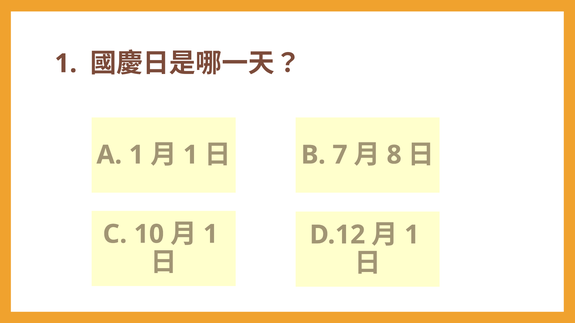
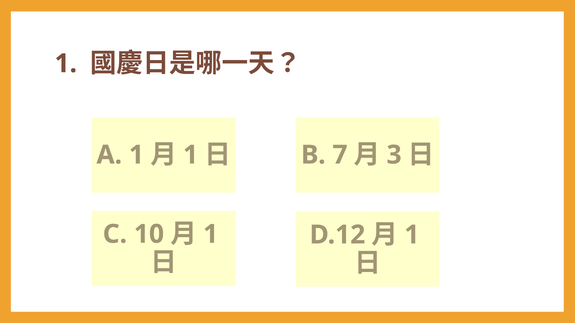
8: 8 -> 3
